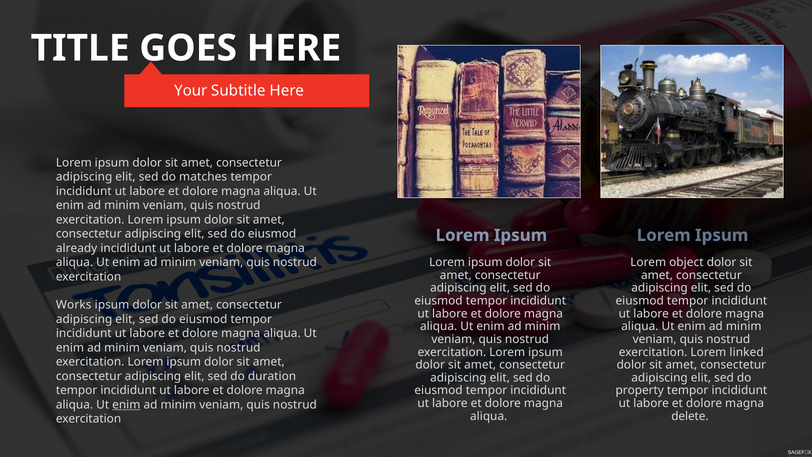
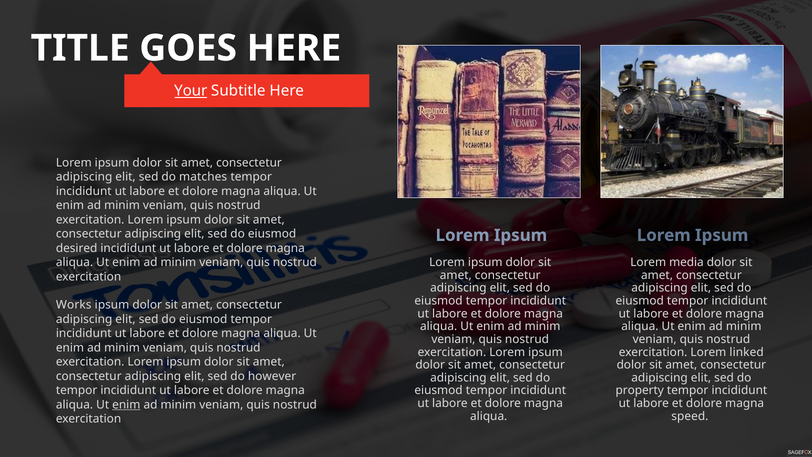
Your underline: none -> present
already: already -> desired
object: object -> media
duration: duration -> however
delete: delete -> speed
